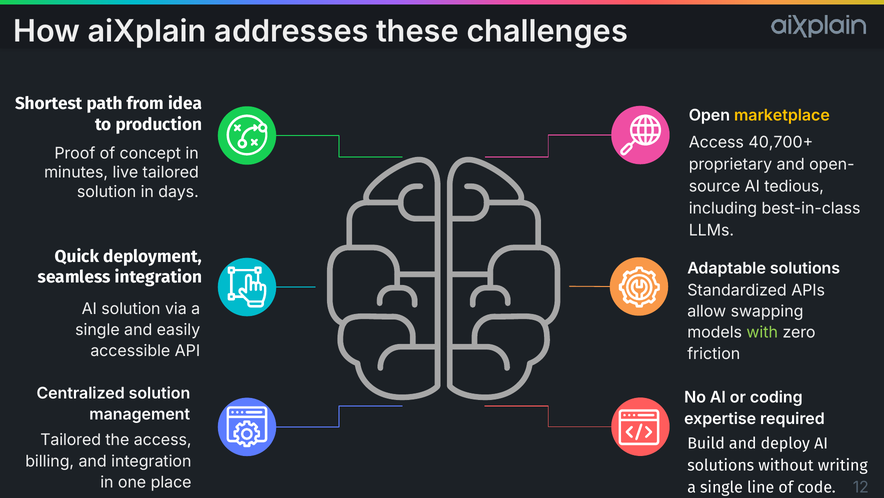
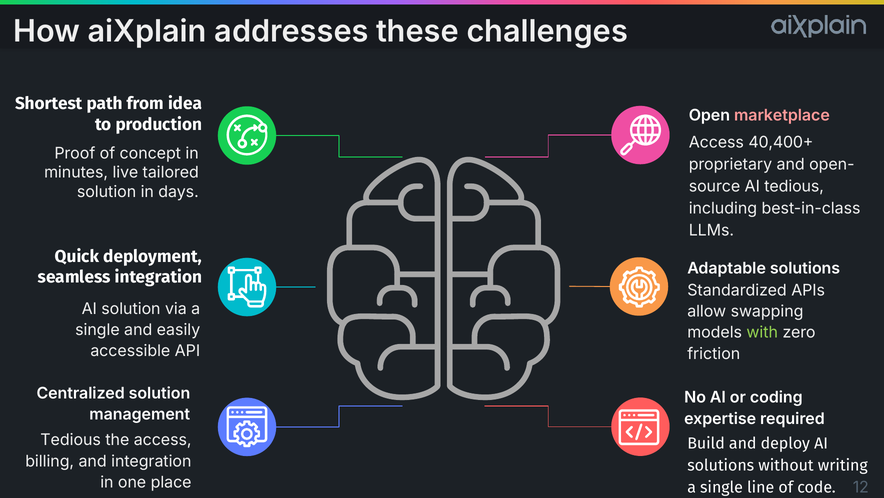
marketplace colour: yellow -> pink
40,700+: 40,700+ -> 40,400+
Tailored at (71, 440): Tailored -> Tedious
